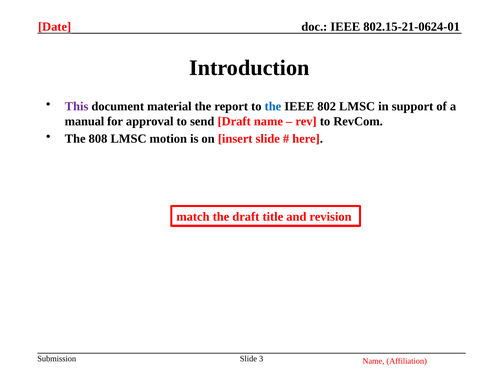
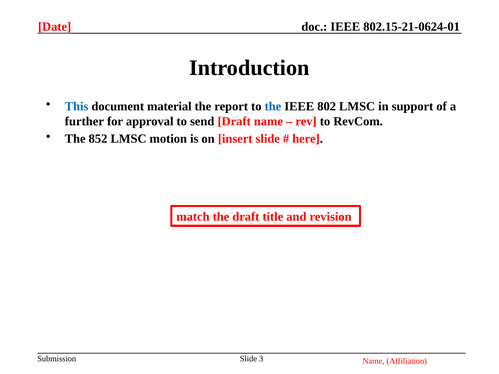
This colour: purple -> blue
manual: manual -> further
808: 808 -> 852
